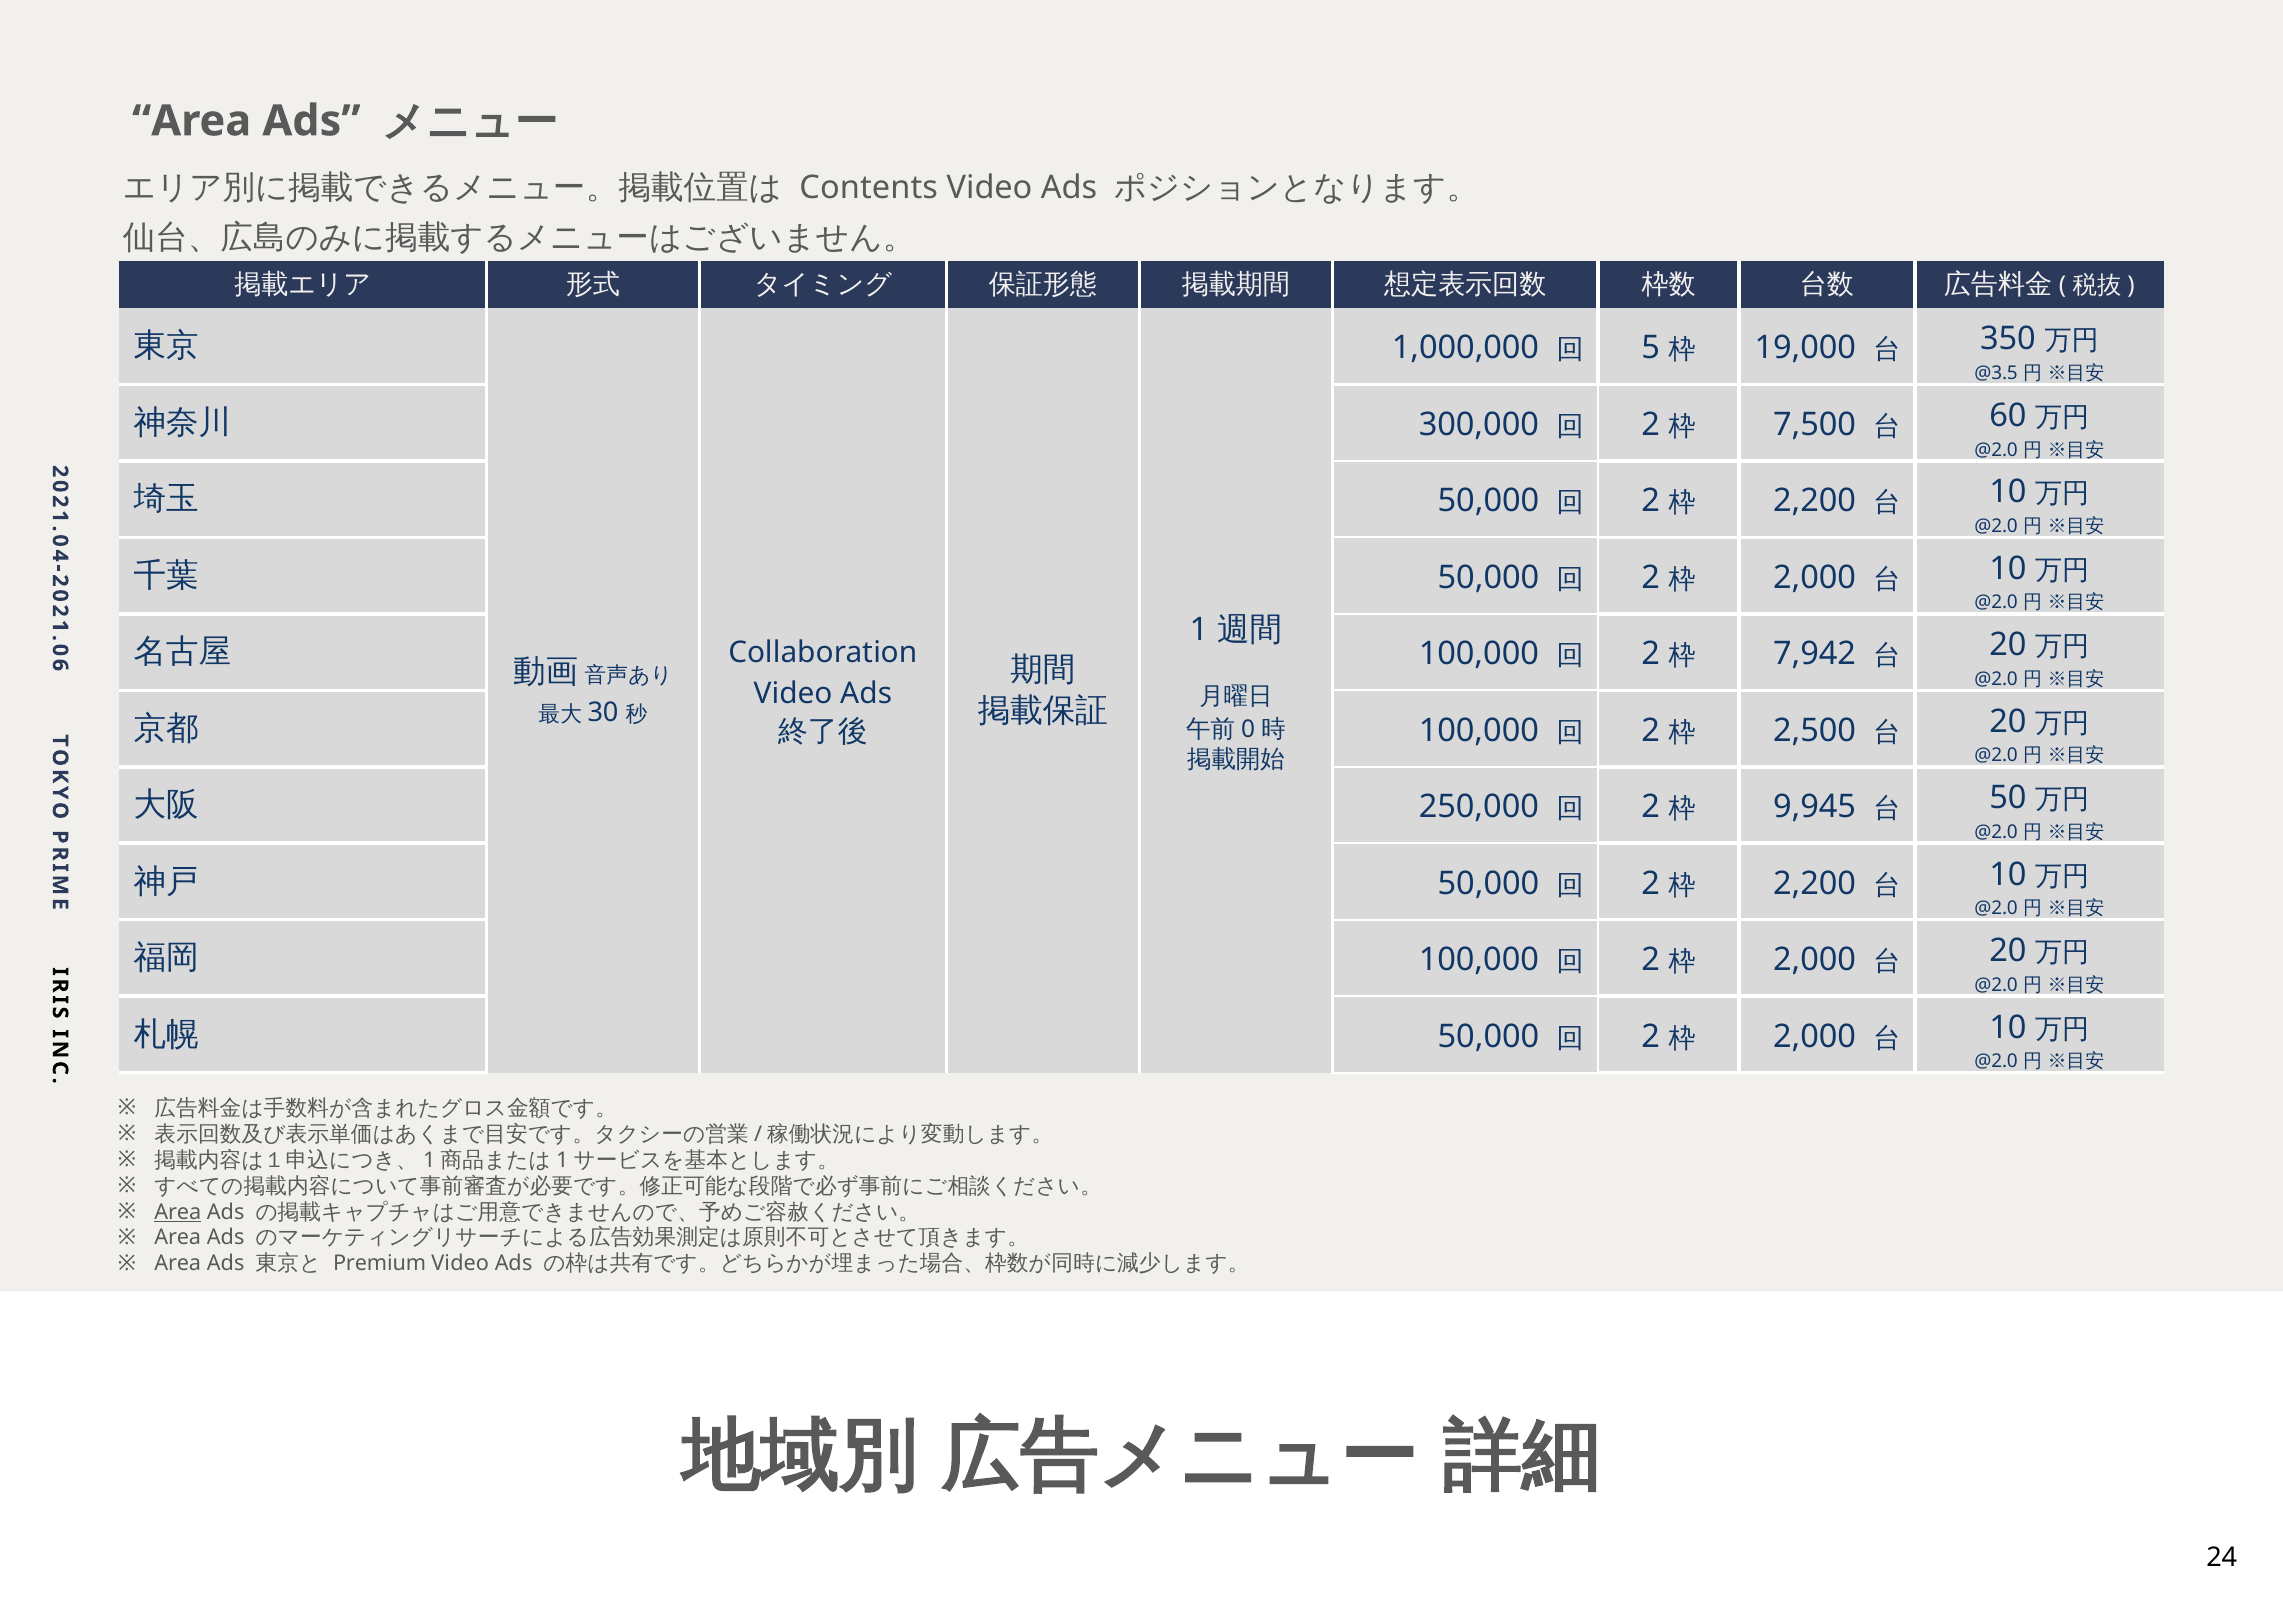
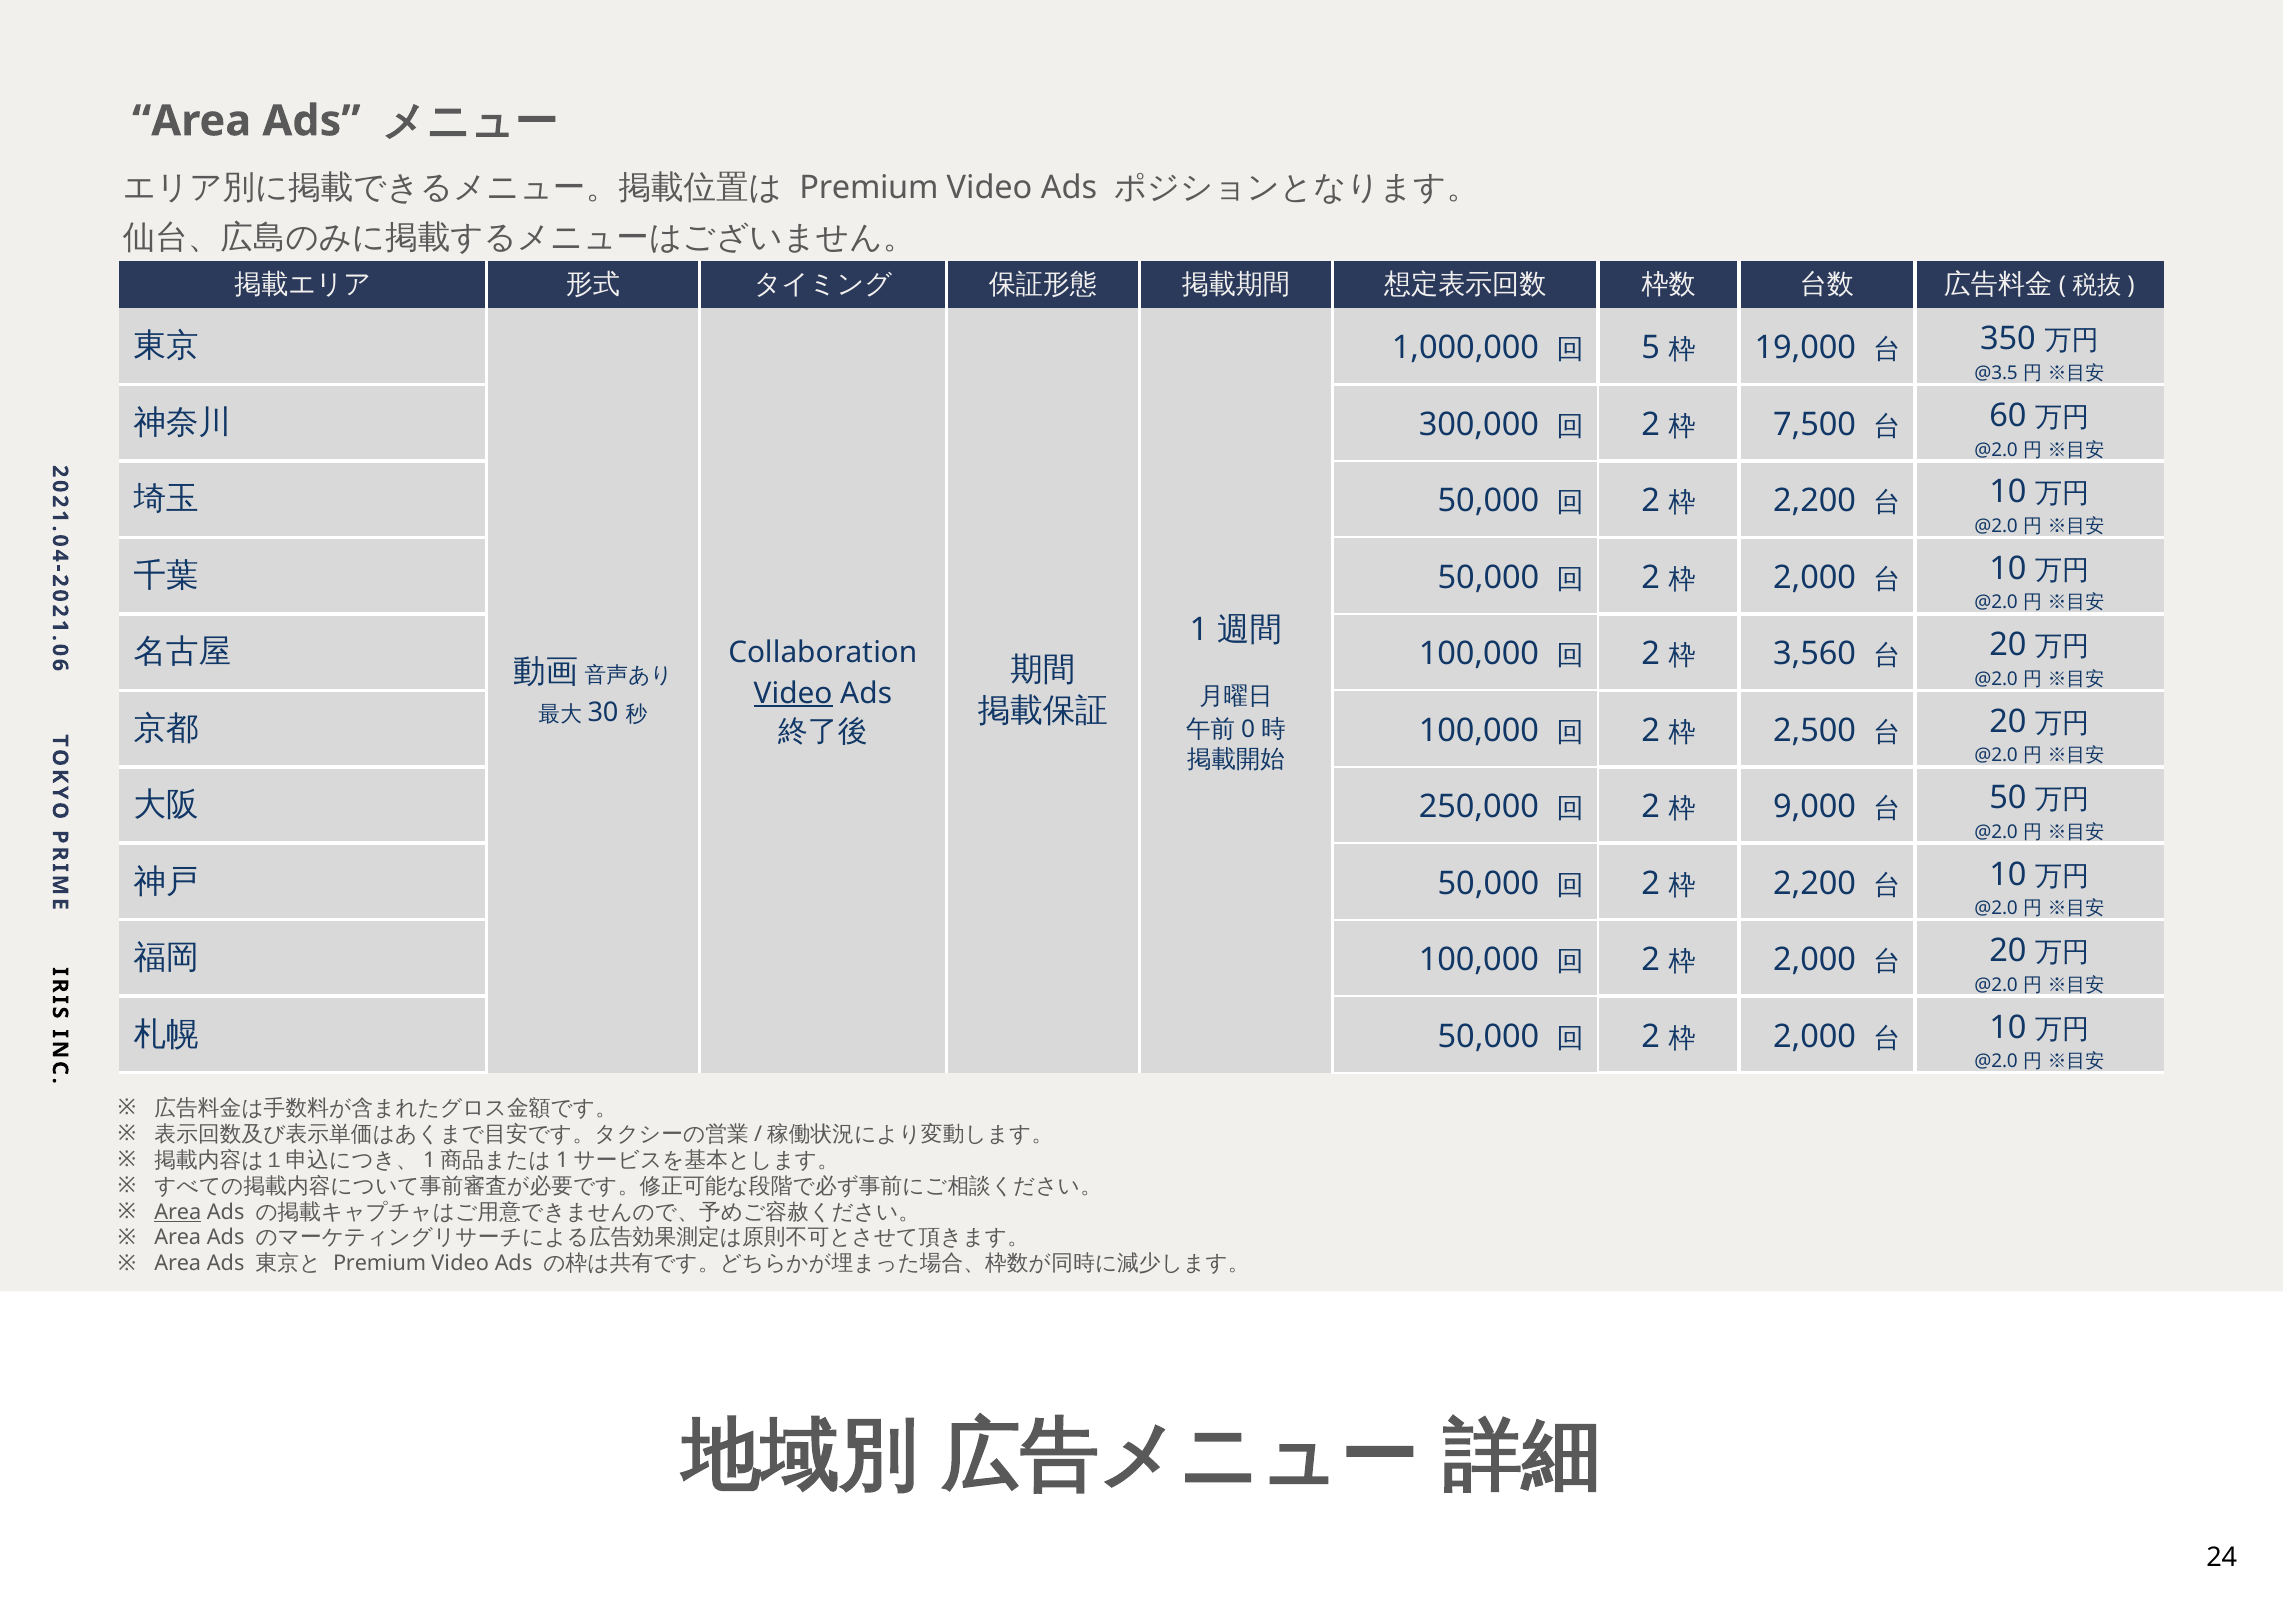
Contents at (869, 187): Contents -> Premium
7,942: 7,942 -> 3,560
Video at (793, 694) underline: none -> present
9,945: 9,945 -> 9,000
